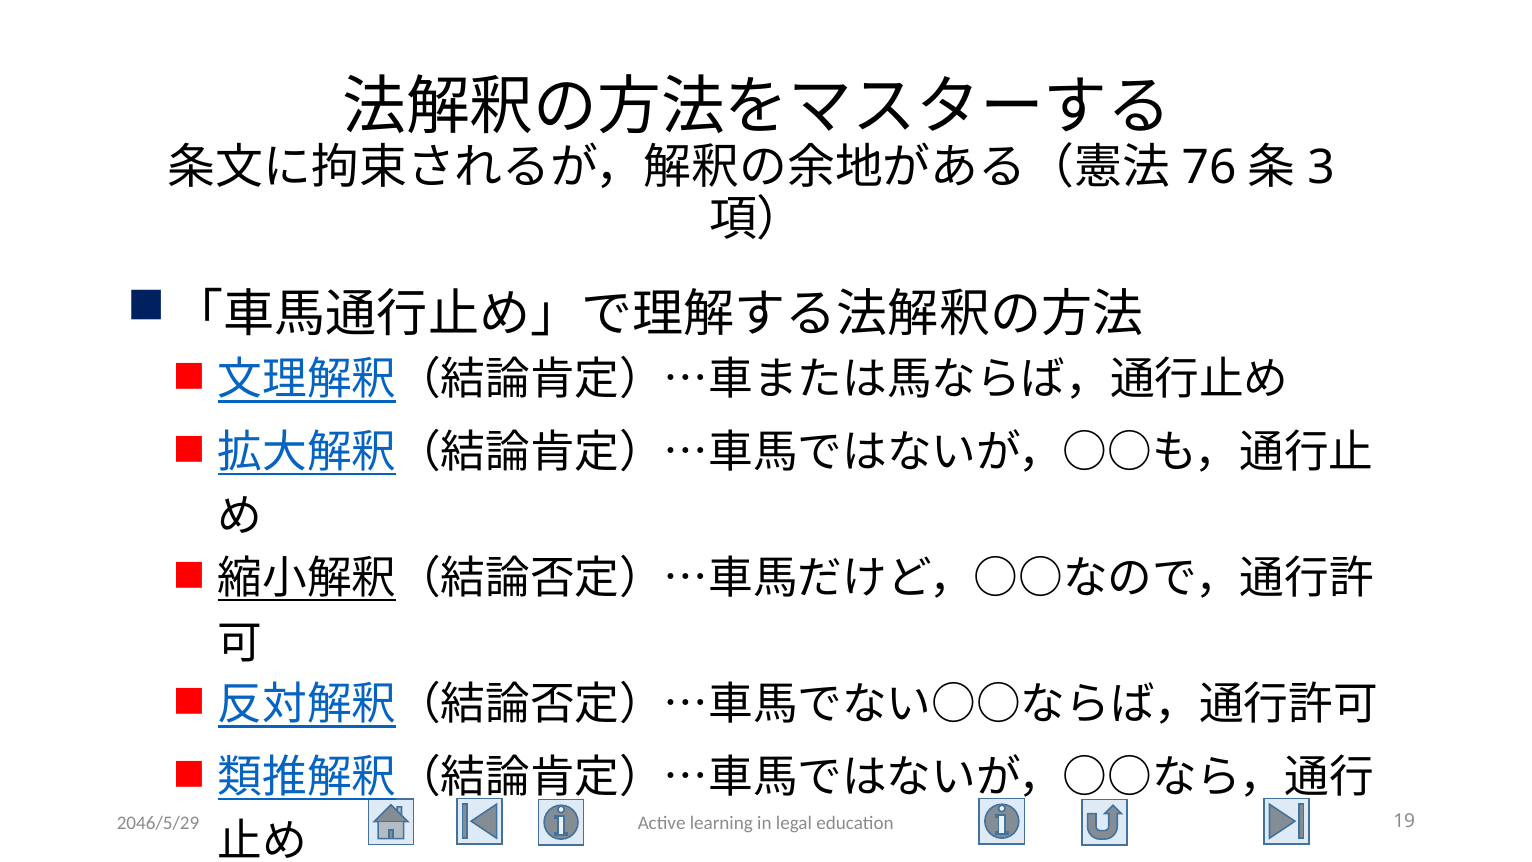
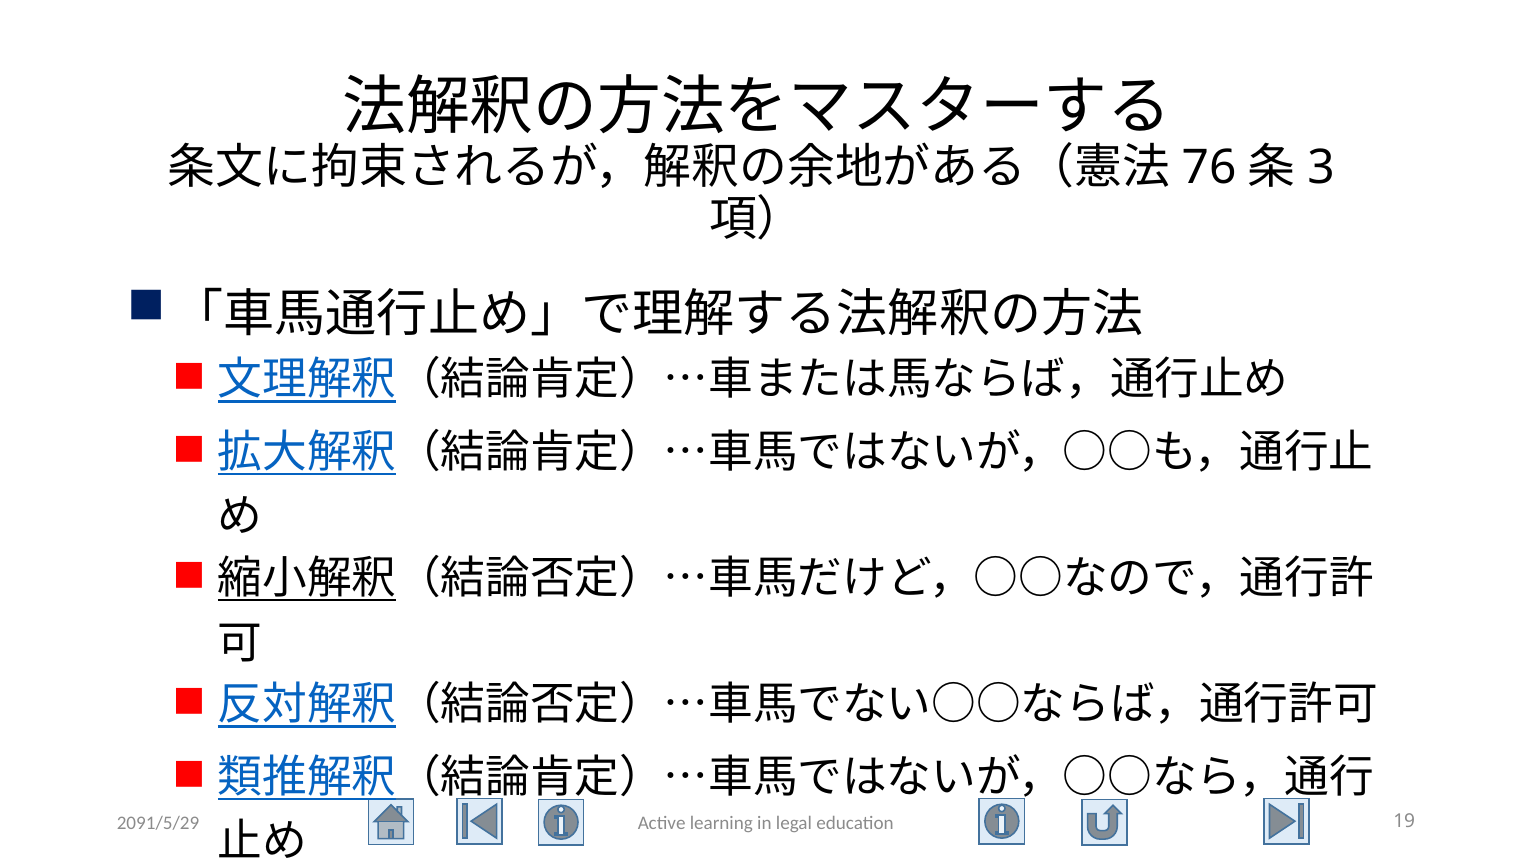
2046/5/29: 2046/5/29 -> 2091/5/29
